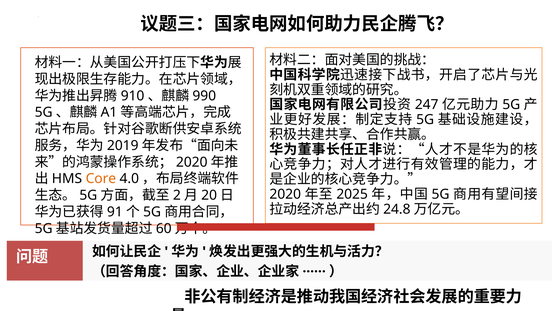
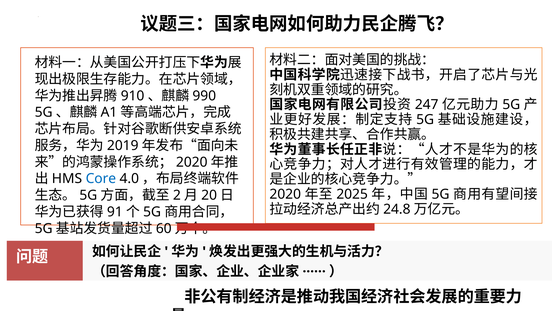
Core colour: orange -> blue
